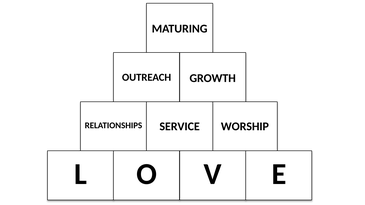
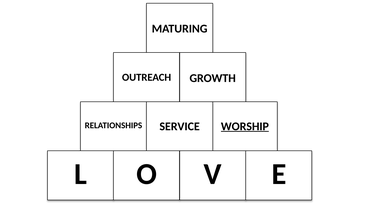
WORSHIP underline: none -> present
